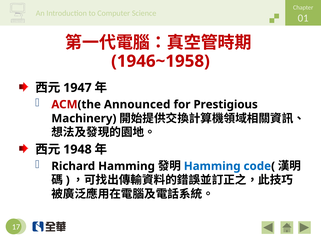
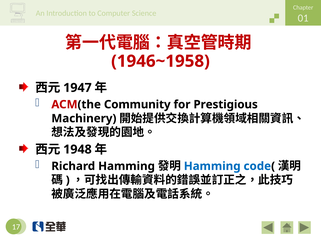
Announced: Announced -> Community
